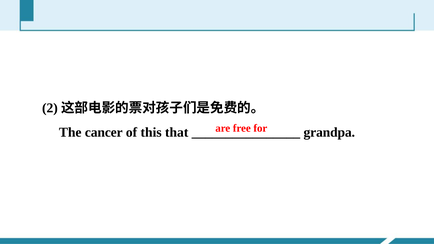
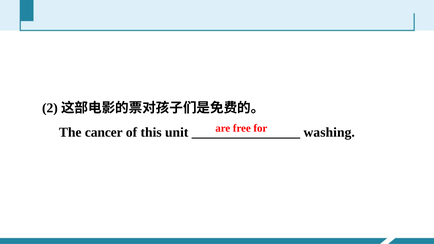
that: that -> unit
grandpa: grandpa -> washing
